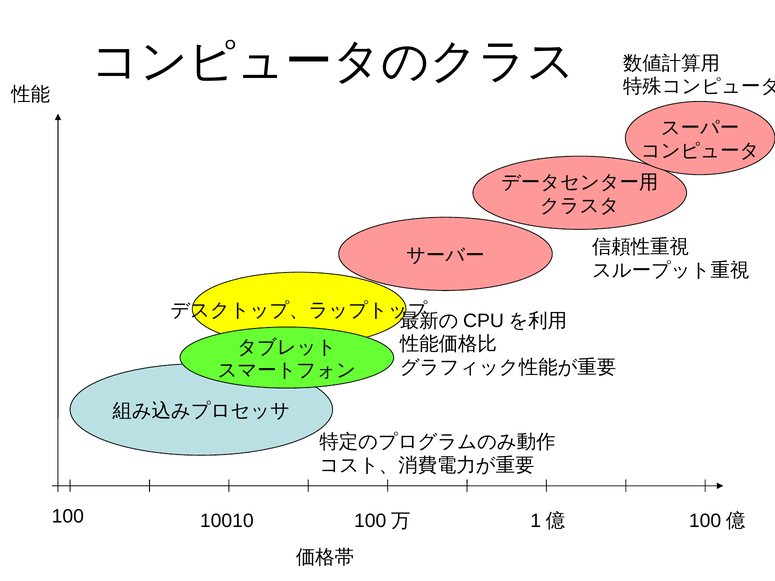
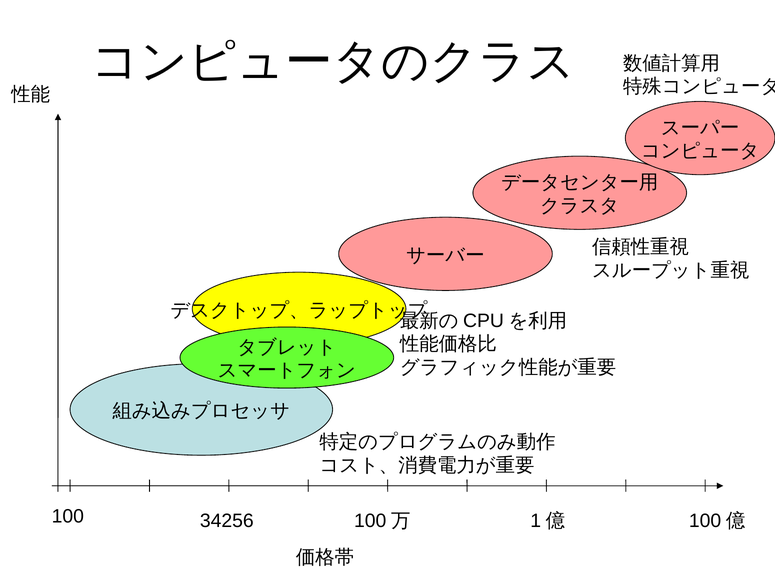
10010: 10010 -> 34256
